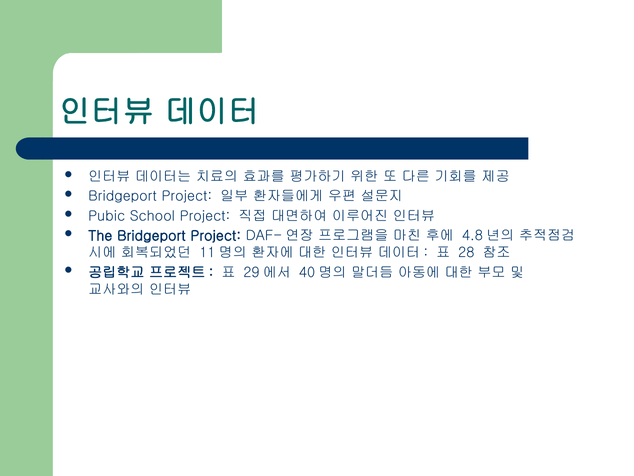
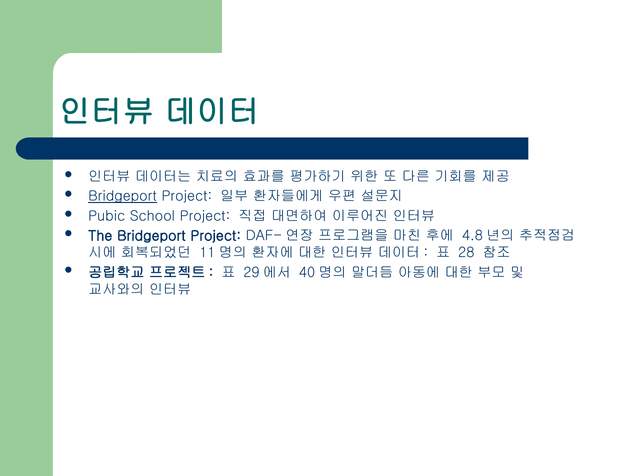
Bridgeport at (123, 196) underline: none -> present
